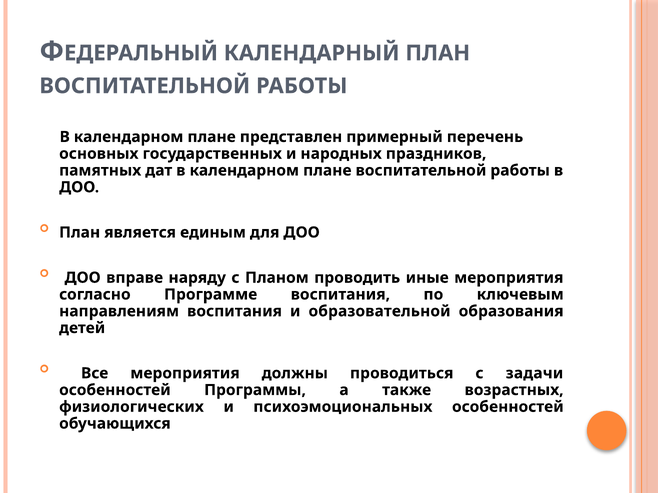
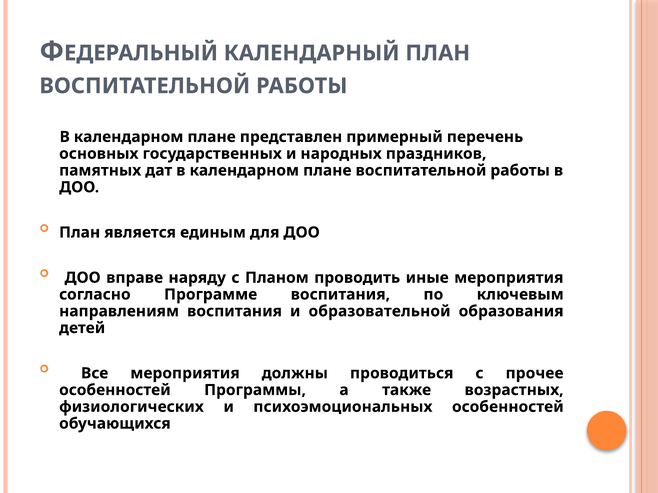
задачи: задачи -> прочее
